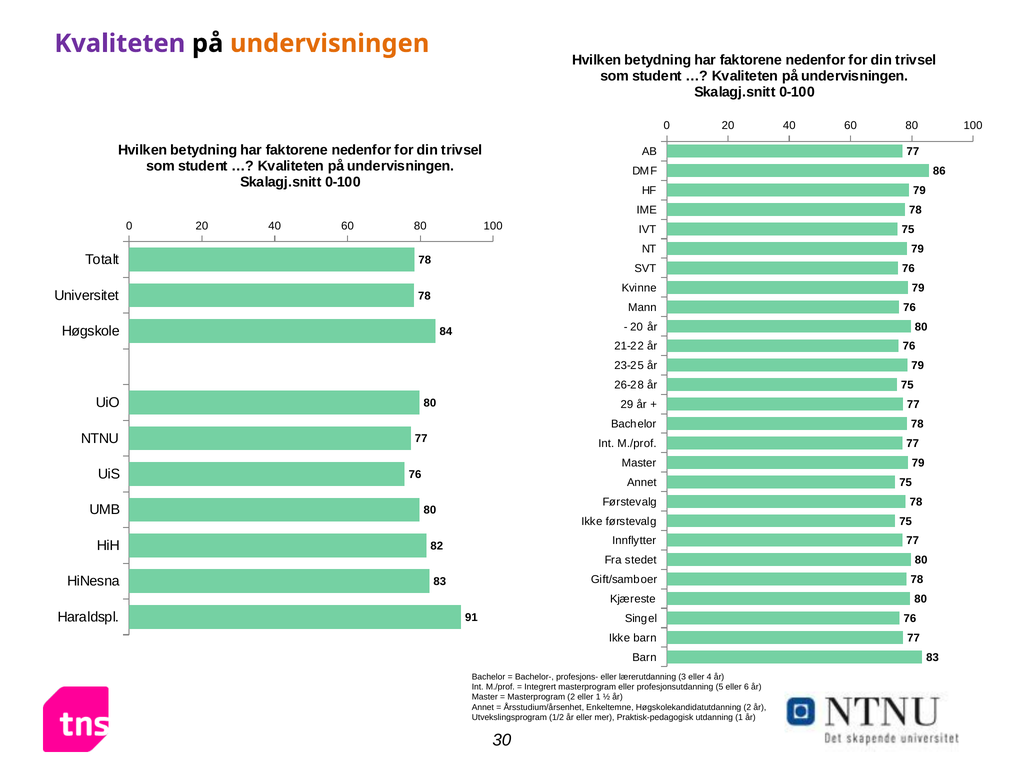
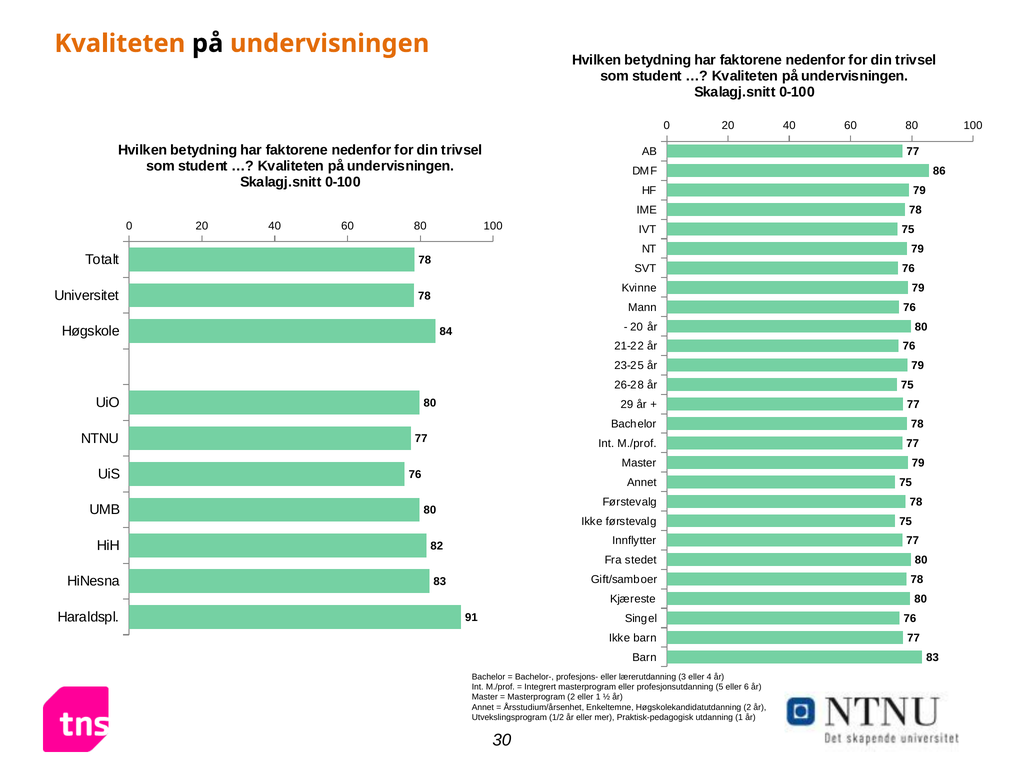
Kvaliteten at (120, 43) colour: purple -> orange
